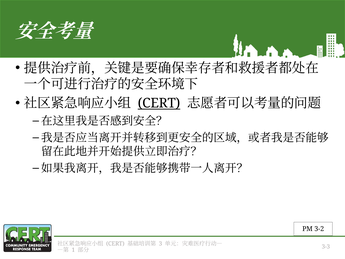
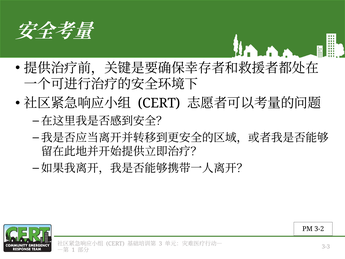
CERT at (159, 103) underline: present -> none
